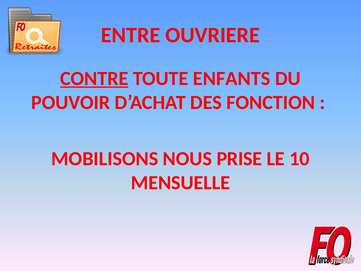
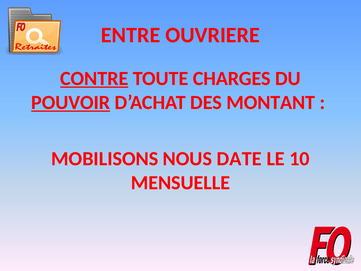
ENFANTS: ENFANTS -> CHARGES
POUVOIR underline: none -> present
FONCTION: FONCTION -> MONTANT
PRISE: PRISE -> DATE
